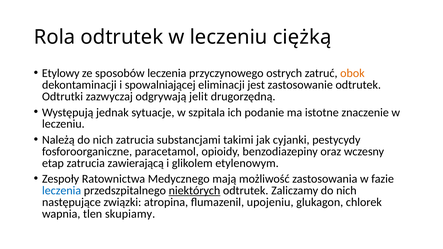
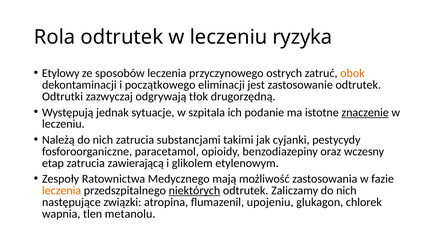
ciężką: ciężką -> ryzyka
spowalniającej: spowalniającej -> początkowego
jelit: jelit -> tłok
znaczenie underline: none -> present
leczenia at (62, 191) colour: blue -> orange
skupiamy: skupiamy -> metanolu
